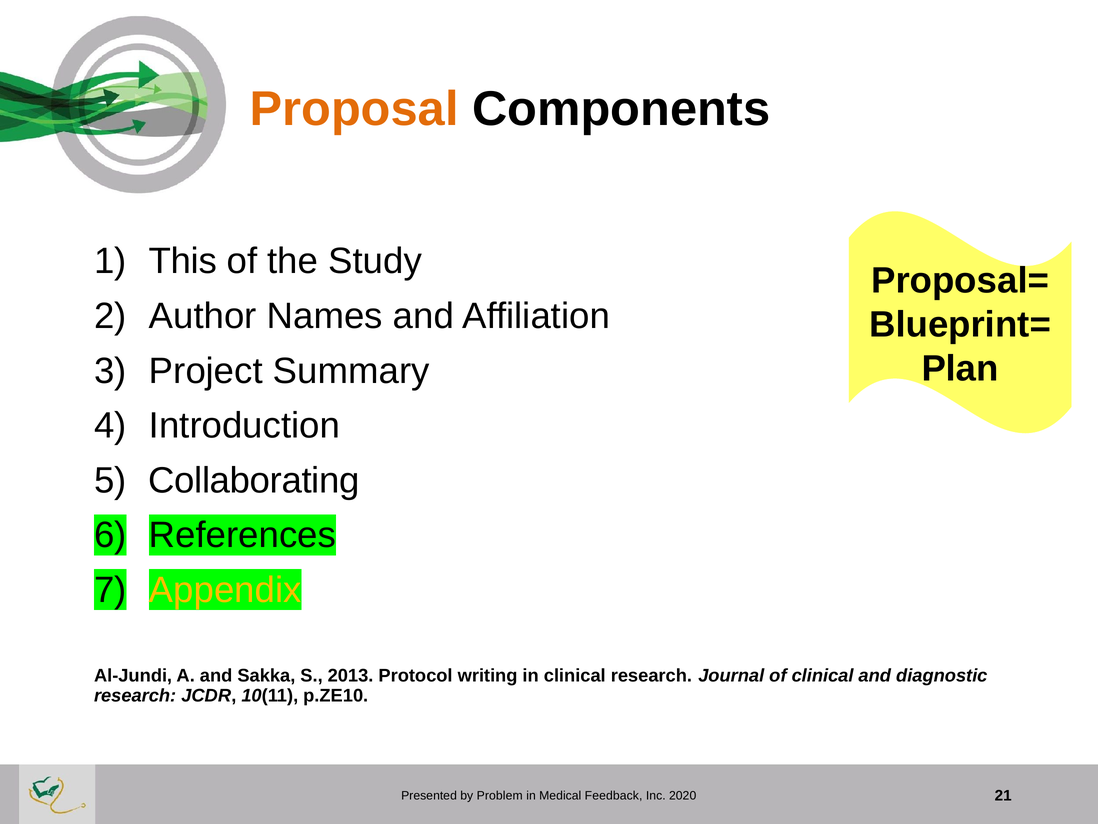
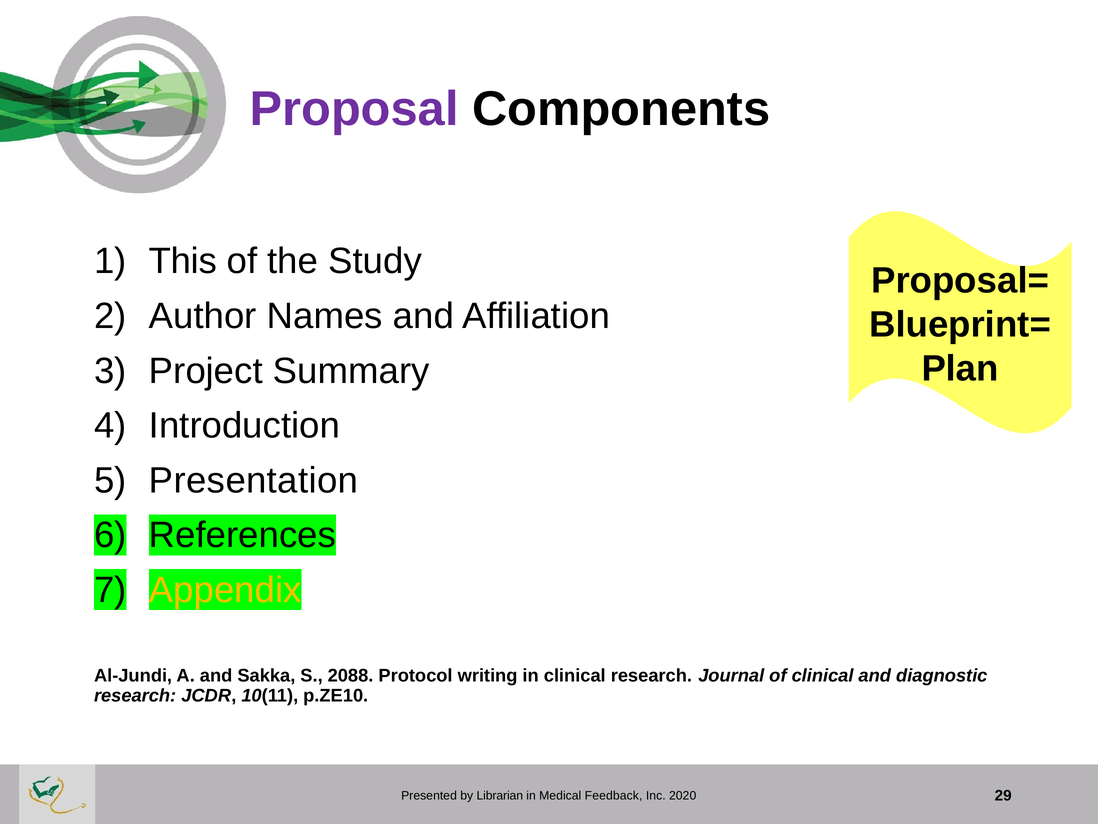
Proposal colour: orange -> purple
Collaborating: Collaborating -> Presentation
2013: 2013 -> 2088
Problem: Problem -> Librarian
21: 21 -> 29
